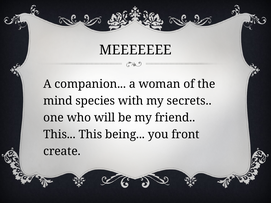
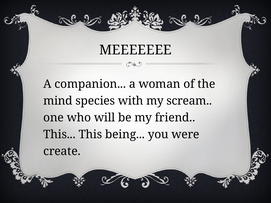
secrets: secrets -> scream
front: front -> were
